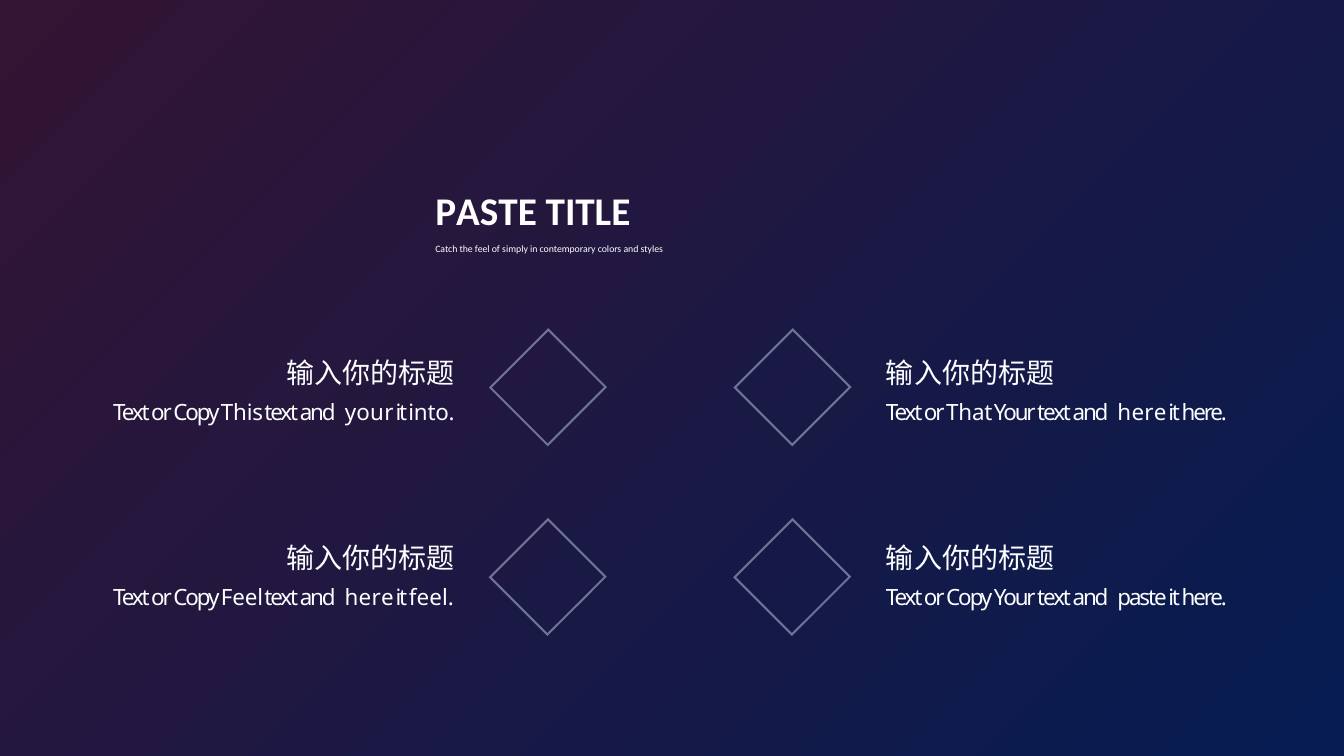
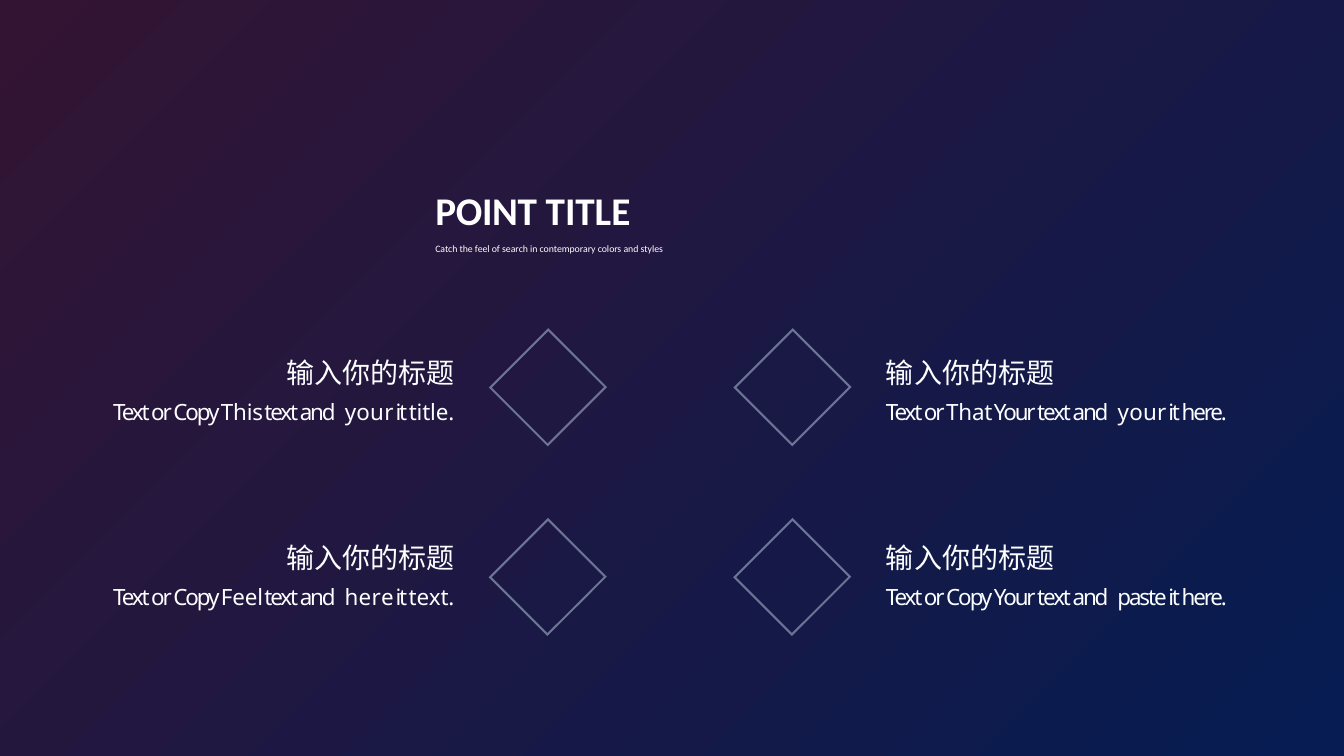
PASTE at (486, 213): PASTE -> POINT
simply: simply -> search
it into: into -> title
Your text and here: here -> your
it feel: feel -> text
